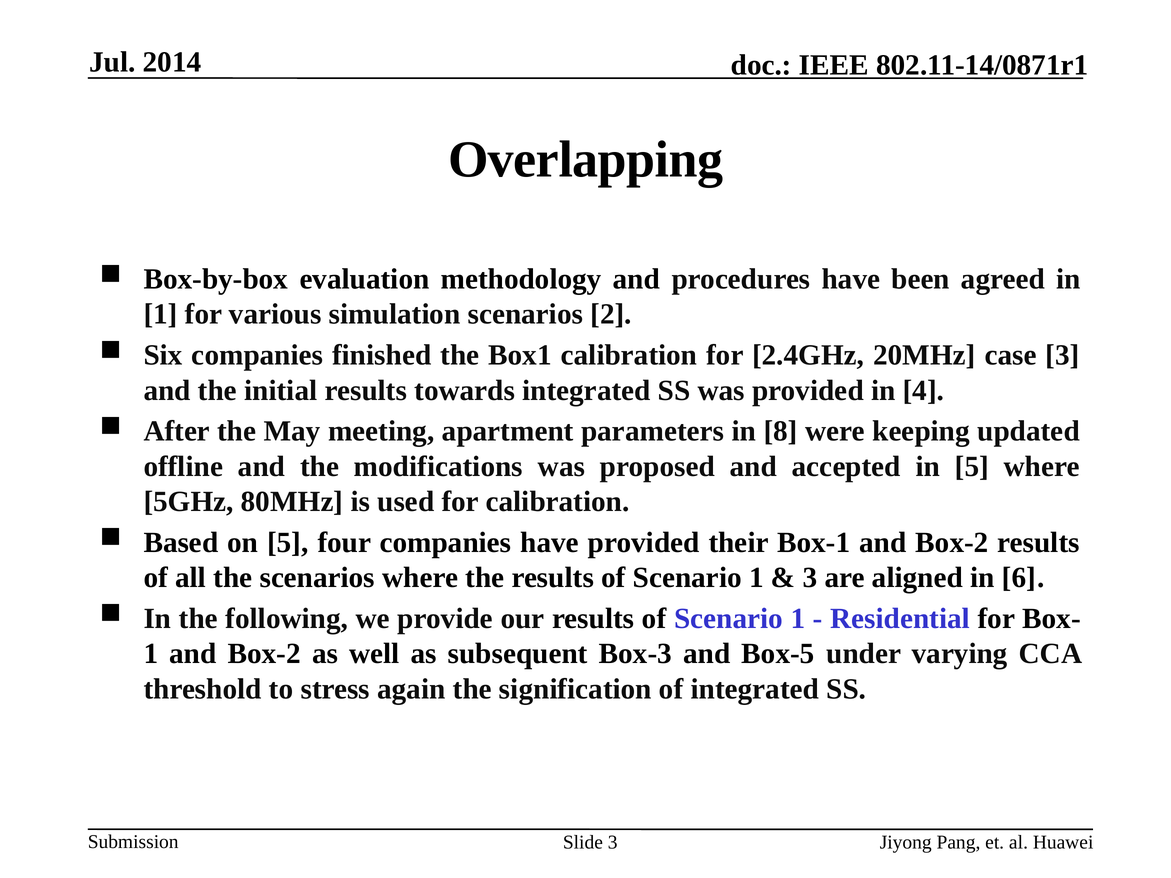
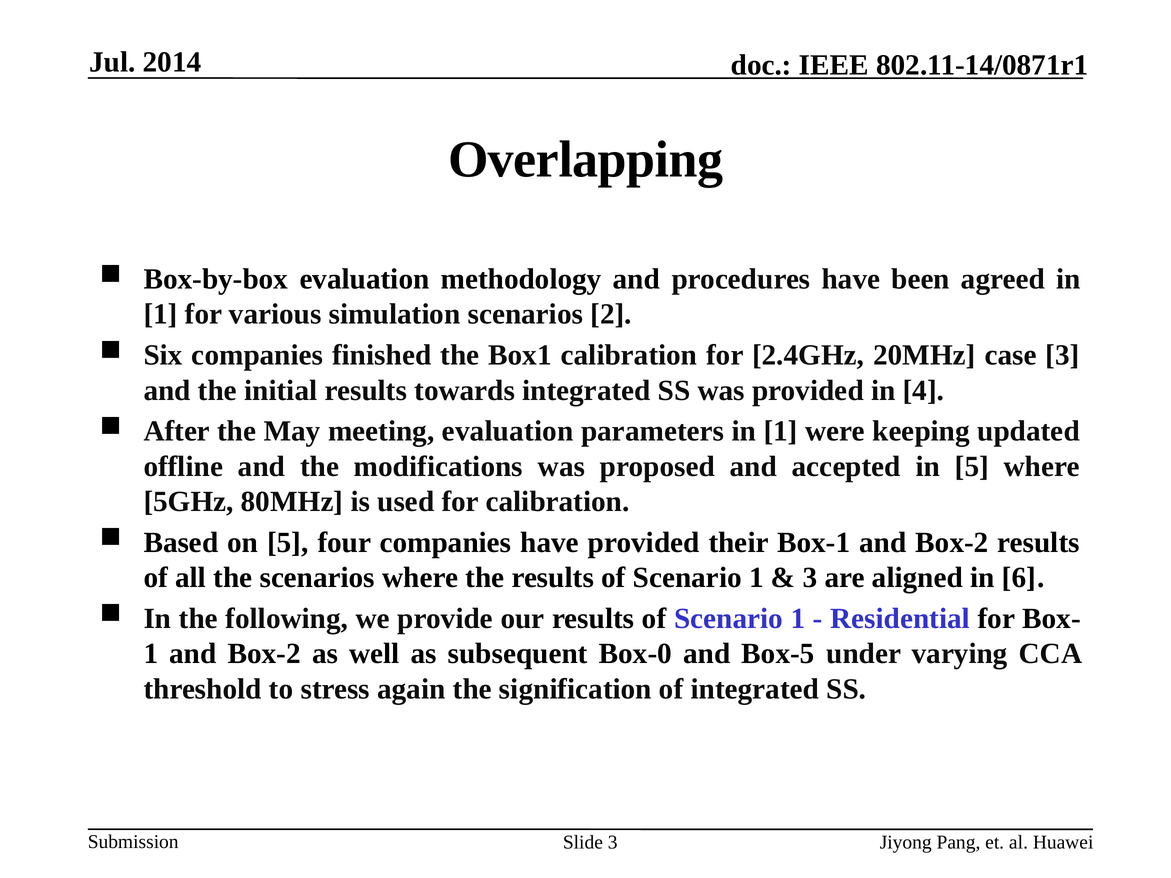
meeting apartment: apartment -> evaluation
parameters in 8: 8 -> 1
Box-3: Box-3 -> Box-0
